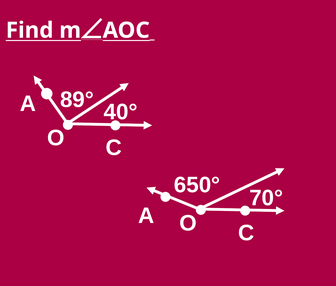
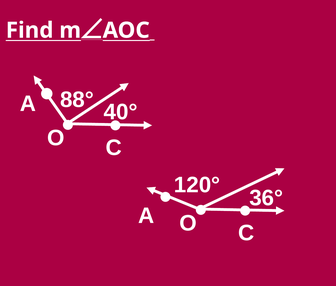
89°: 89° -> 88°
650°: 650° -> 120°
70°: 70° -> 36°
